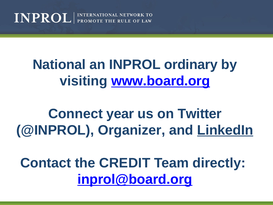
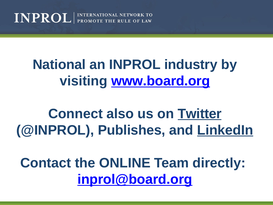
ordinary: ordinary -> industry
year: year -> also
Twitter underline: none -> present
Organizer: Organizer -> Publishes
CREDIT: CREDIT -> ONLINE
